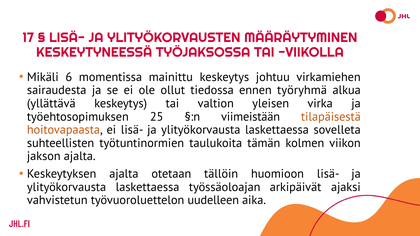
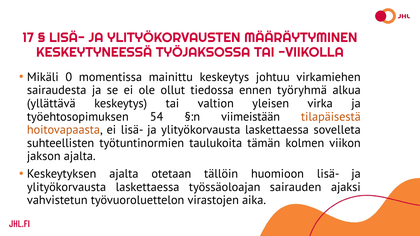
6: 6 -> 0
25: 25 -> 54
arkipäivät: arkipäivät -> sairauden
uudelleen: uudelleen -> virastojen
